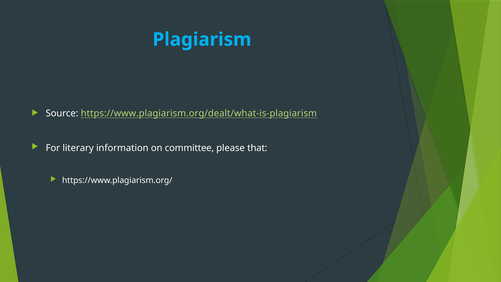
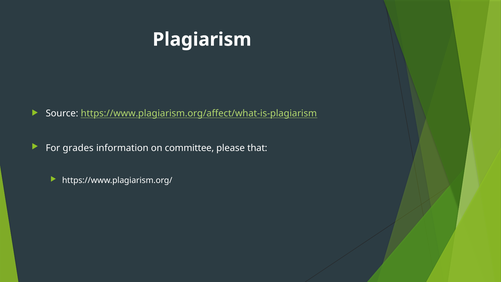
Plagiarism colour: light blue -> white
https://www.plagiarism.org/dealt/what-is-plagiarism: https://www.plagiarism.org/dealt/what-is-plagiarism -> https://www.plagiarism.org/affect/what-is-plagiarism
literary: literary -> grades
